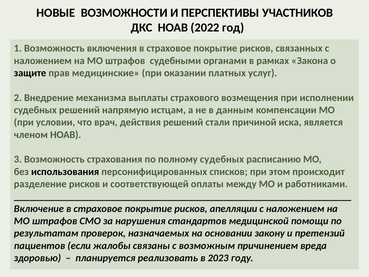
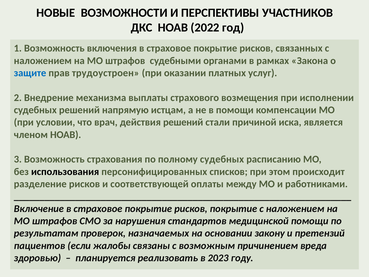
защите colour: black -> blue
медицинские: медицинские -> трудоустроен
в данным: данным -> помощи
рисков апелляции: апелляции -> покрытие
